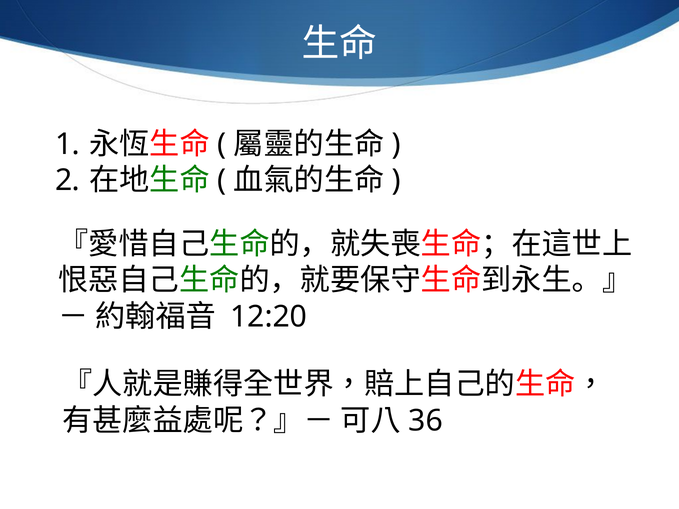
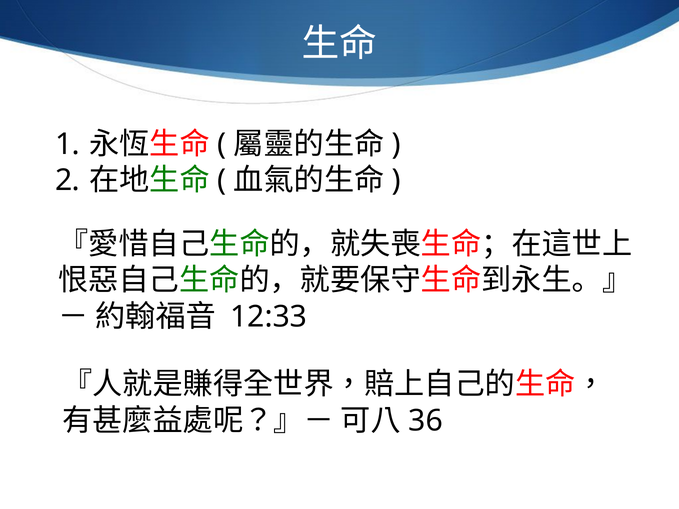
12:20: 12:20 -> 12:33
